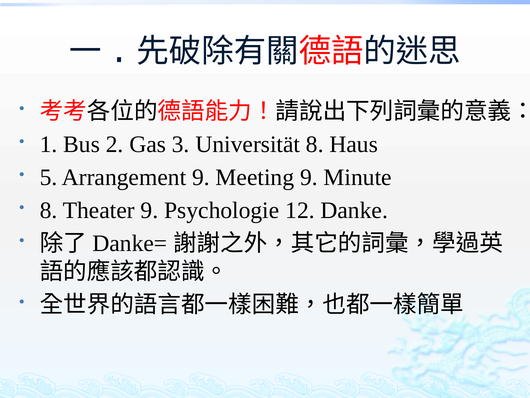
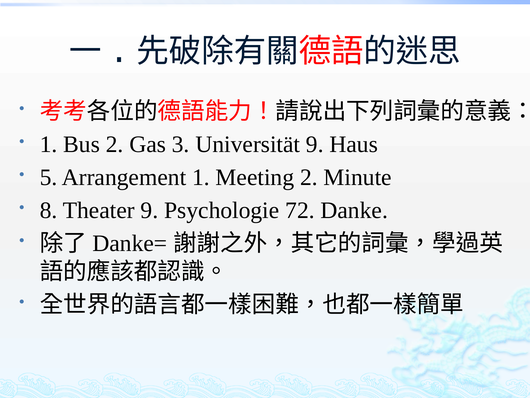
Universität 8: 8 -> 9
Arrangement 9: 9 -> 1
Meeting 9: 9 -> 2
12: 12 -> 72
